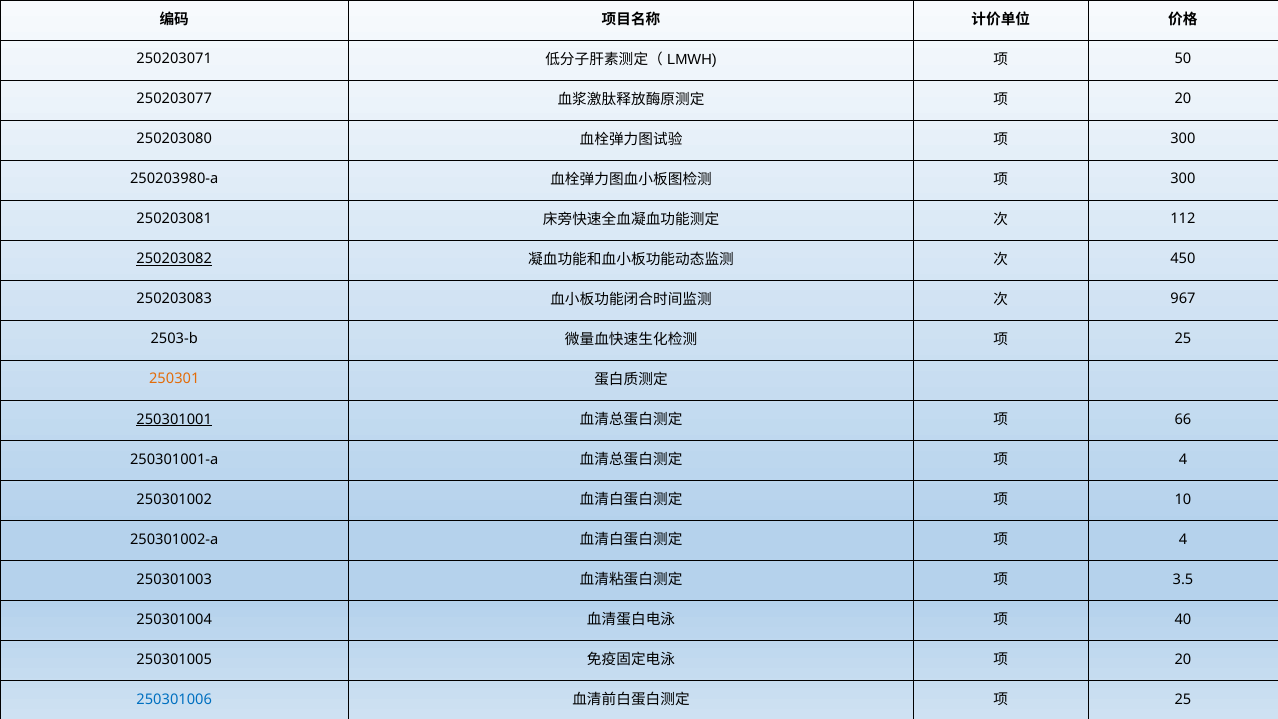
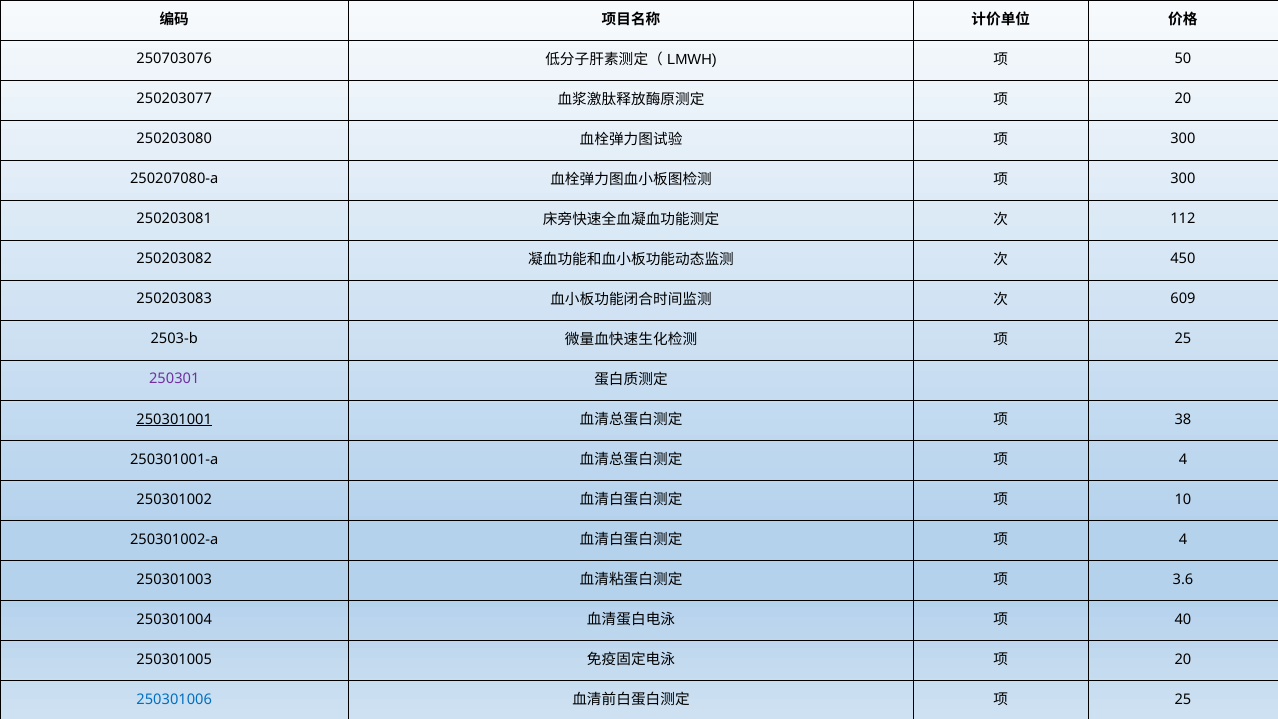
250203071: 250203071 -> 250703076
250203980-a: 250203980-a -> 250207080-a
250203082 underline: present -> none
967: 967 -> 609
250301 colour: orange -> purple
66: 66 -> 38
3.5: 3.5 -> 3.6
